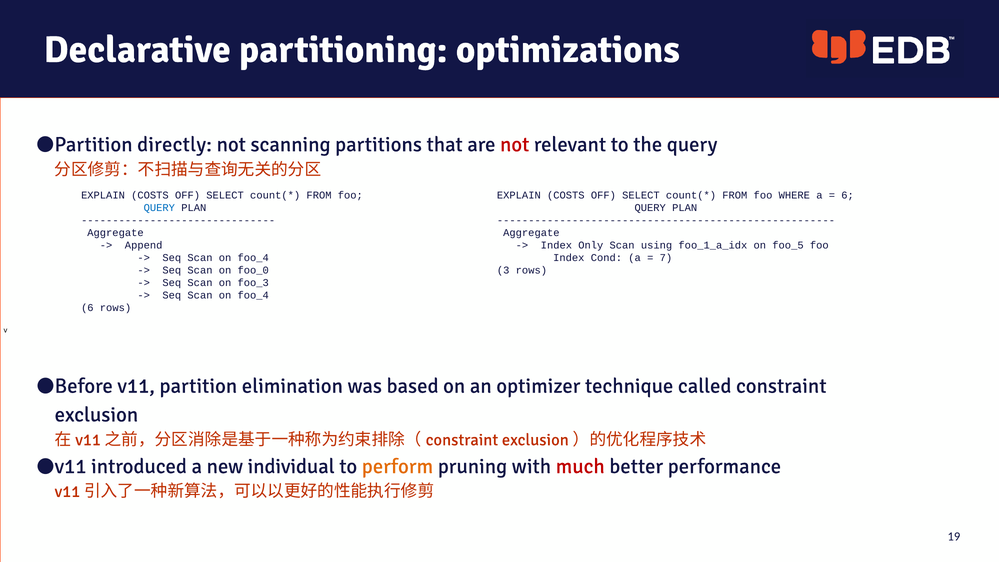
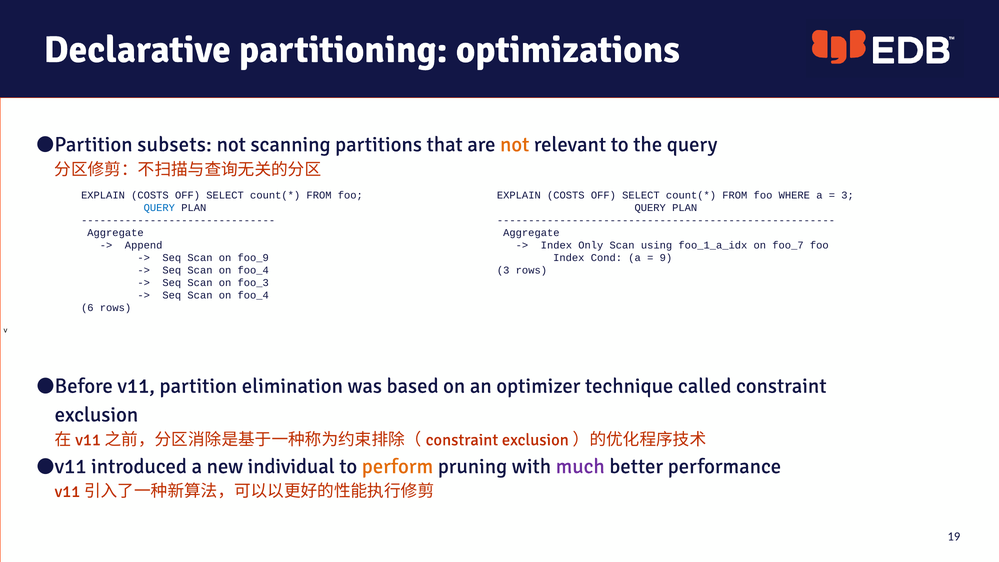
directly: directly -> subsets
not at (515, 144) colour: red -> orange
6 at (848, 195): 6 -> 3
foo_5: foo_5 -> foo_7
foo_4 at (253, 258): foo_4 -> foo_9
7: 7 -> 9
foo_0 at (253, 270): foo_0 -> foo_4
much colour: red -> purple
